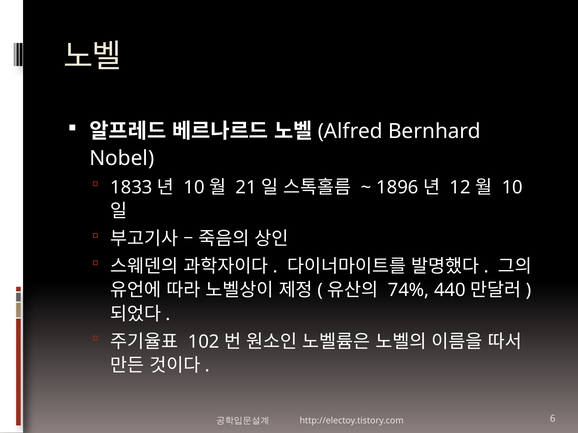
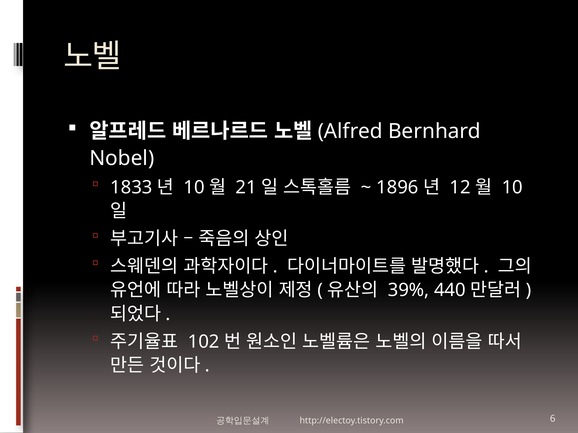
74%: 74% -> 39%
